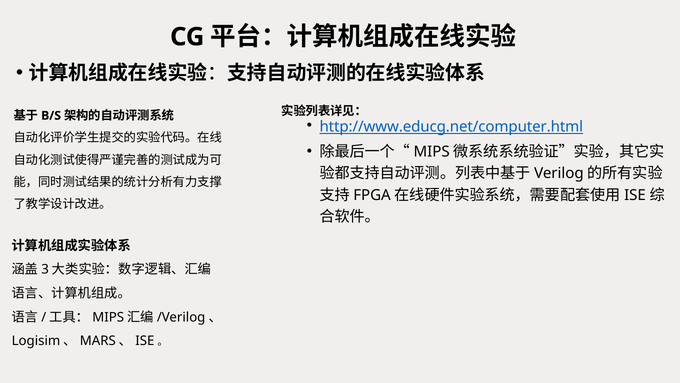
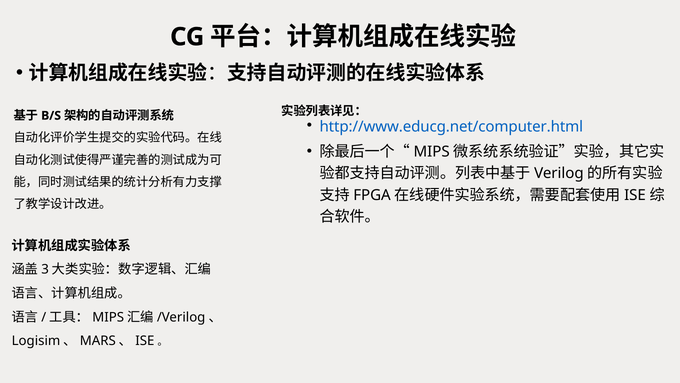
http://www.educg.net/computer.html underline: present -> none
